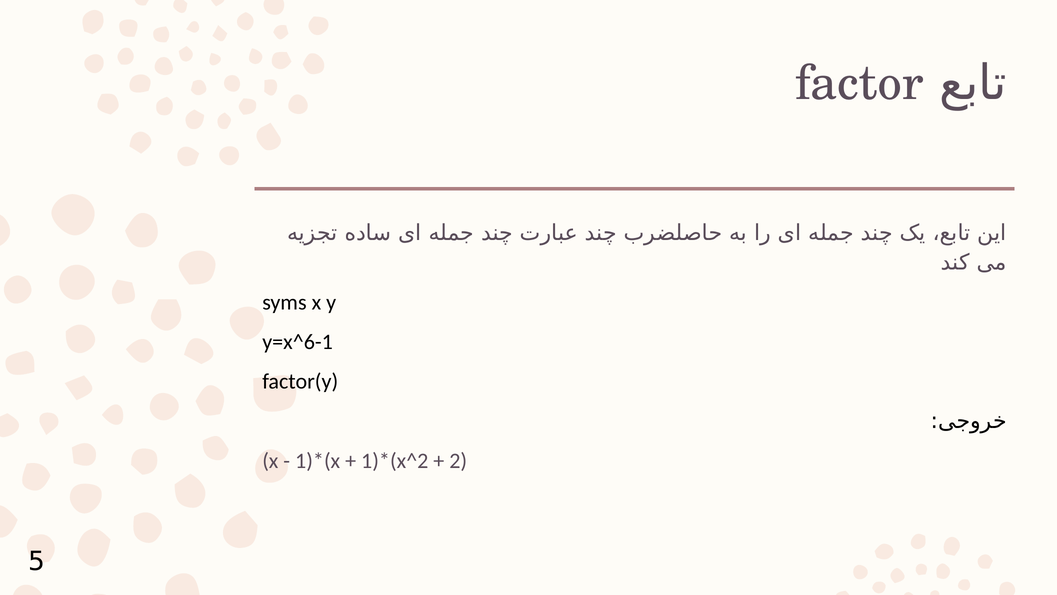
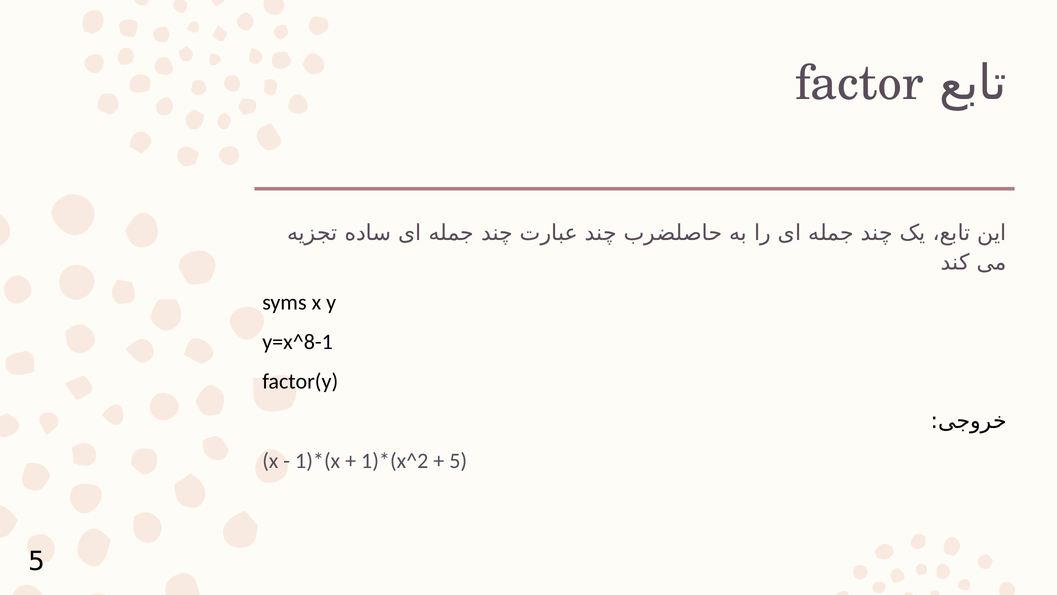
y=x^6-1: y=x^6-1 -> y=x^8-1
2 at (458, 460): 2 -> 5
